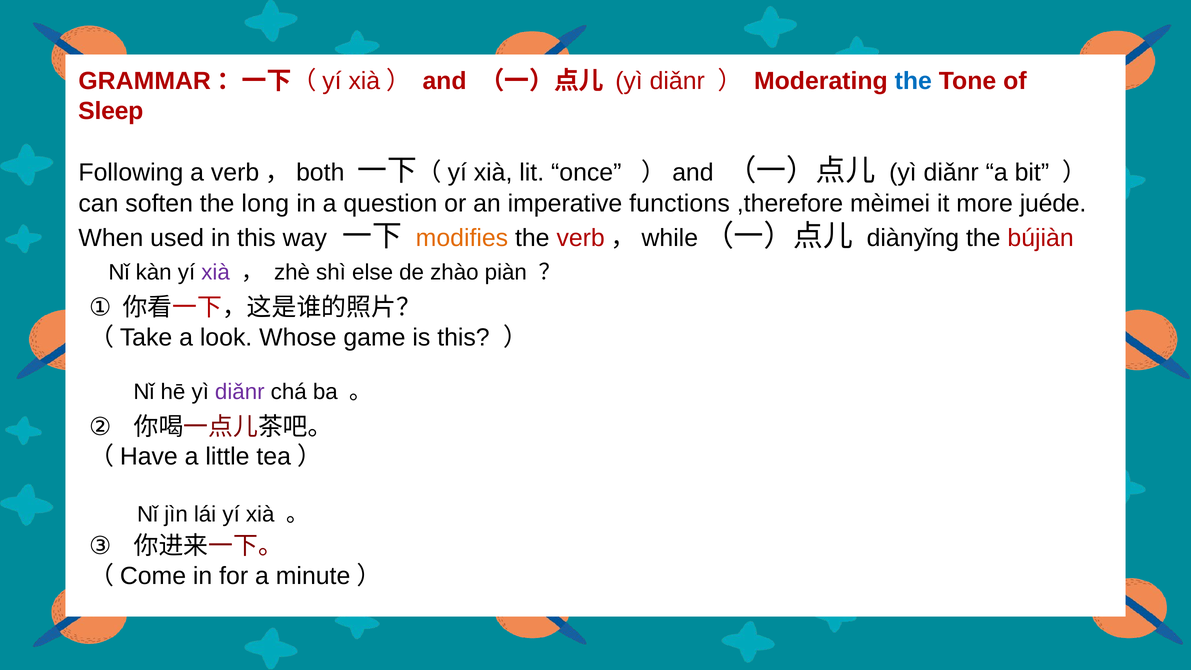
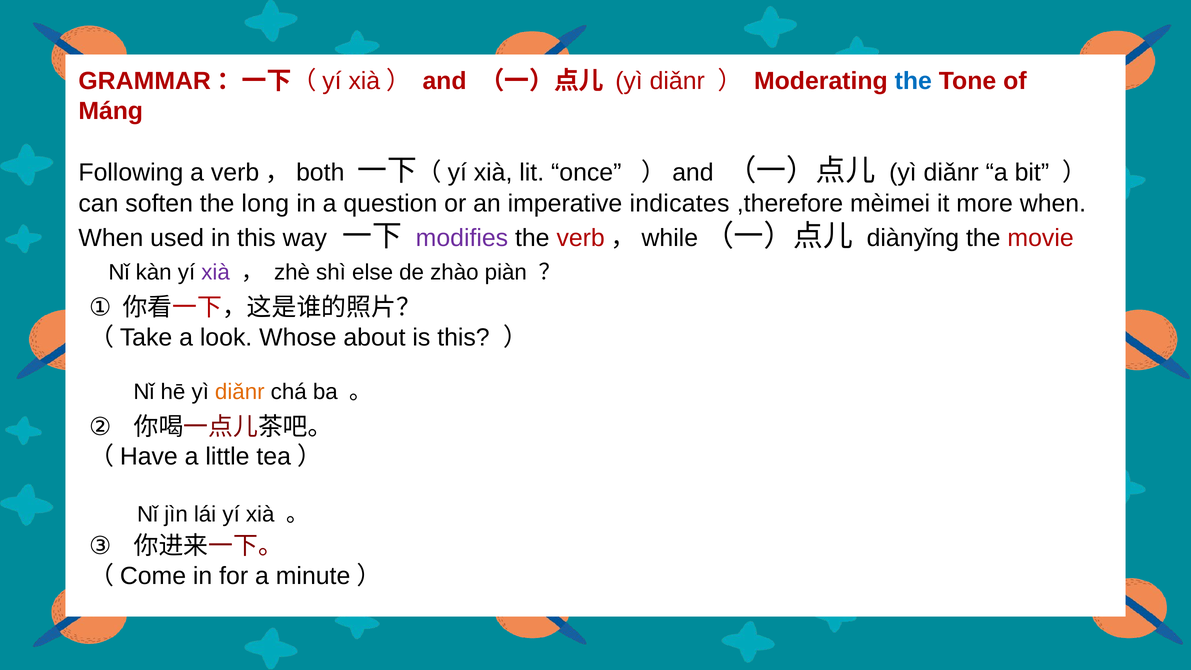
Sleep: Sleep -> Máng
functions: functions -> indicates
more juéde: juéde -> when
modifies colour: orange -> purple
bújiàn: bújiàn -> movie
game: game -> about
diǎnr at (240, 392) colour: purple -> orange
